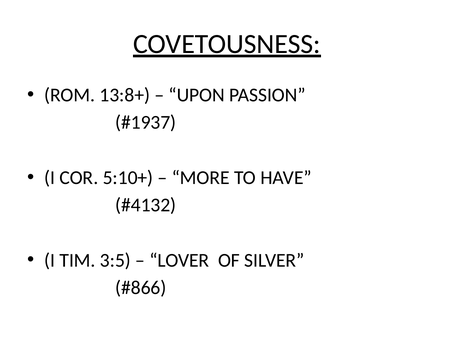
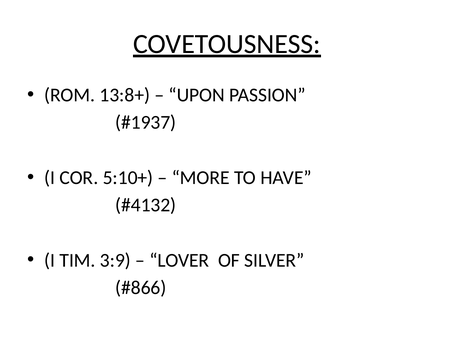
3:5: 3:5 -> 3:9
